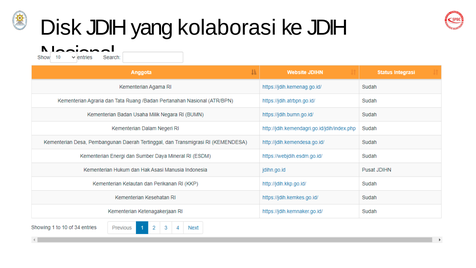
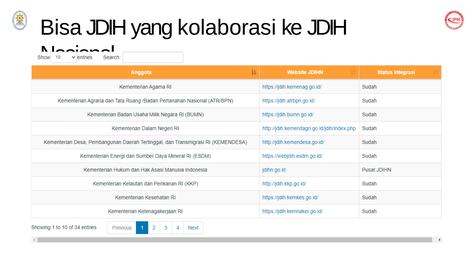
Disk: Disk -> Bisa
